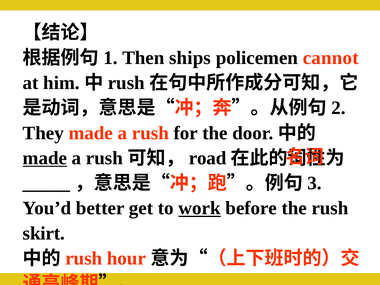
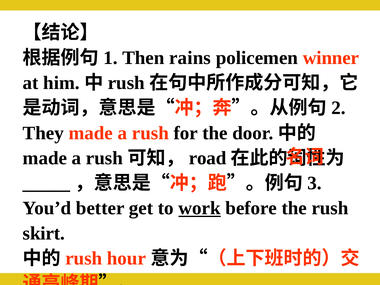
ships: ships -> rains
cannot: cannot -> winner
made at (45, 158) underline: present -> none
